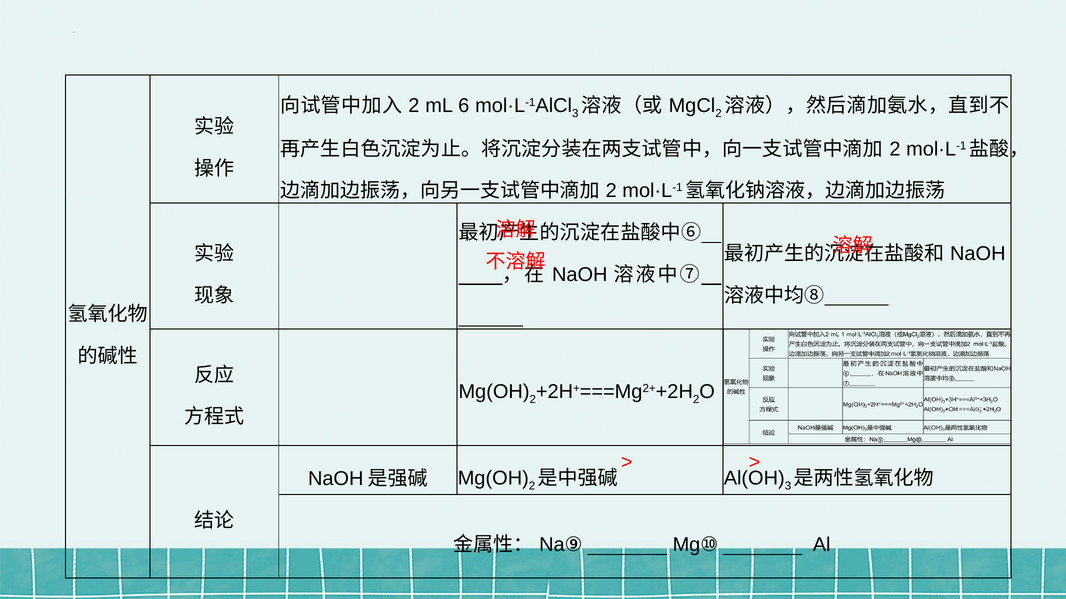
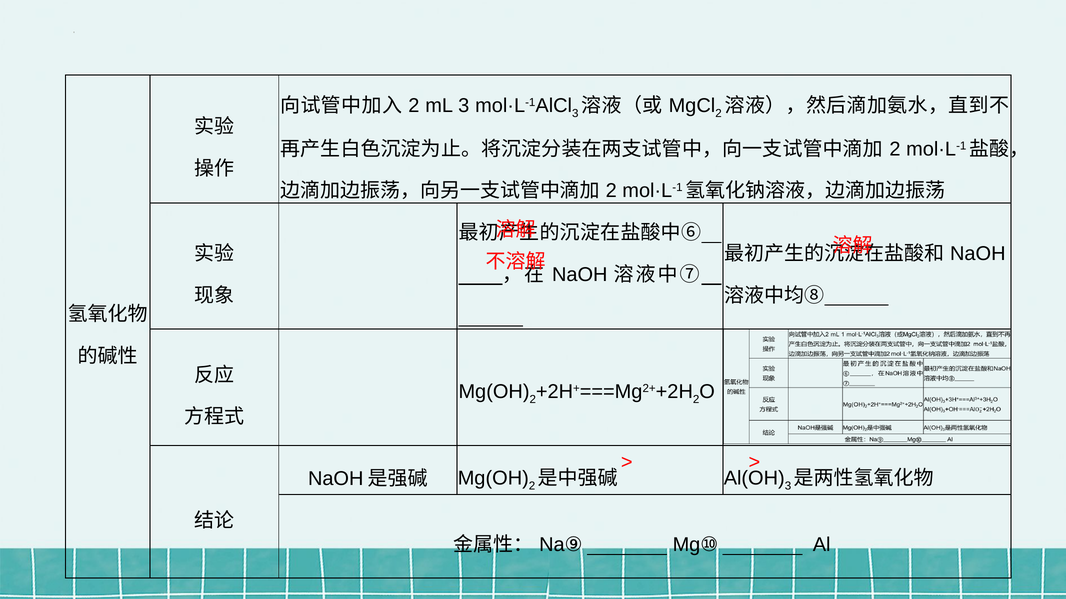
mL 6: 6 -> 3
